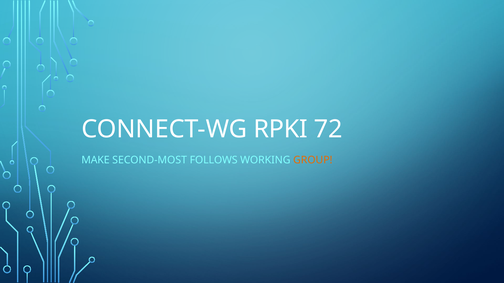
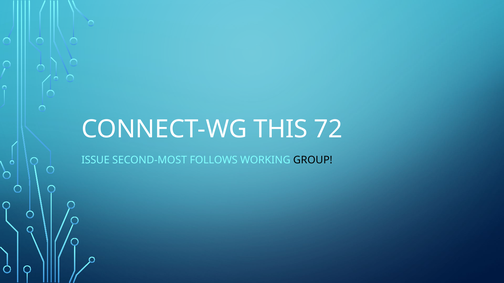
RPKI: RPKI -> THIS
MAKE: MAKE -> ISSUE
GROUP colour: orange -> black
